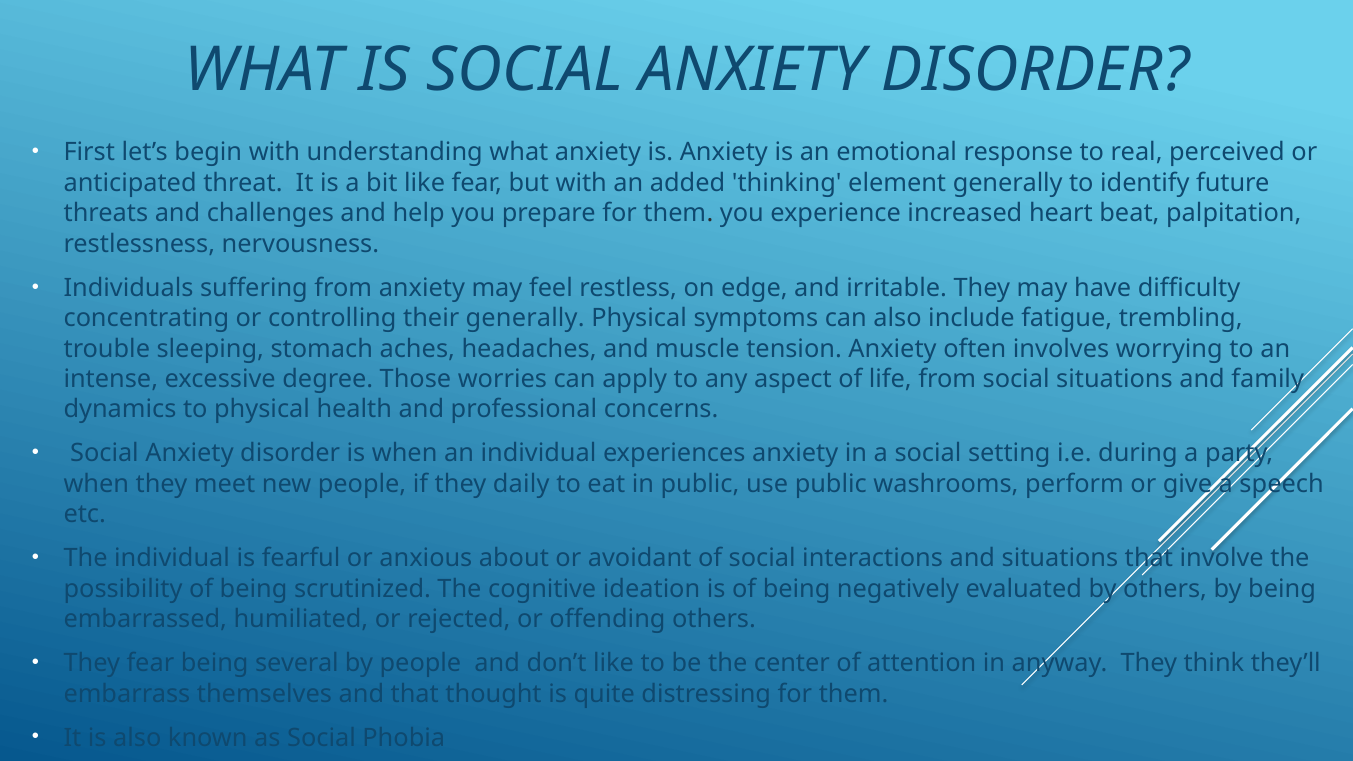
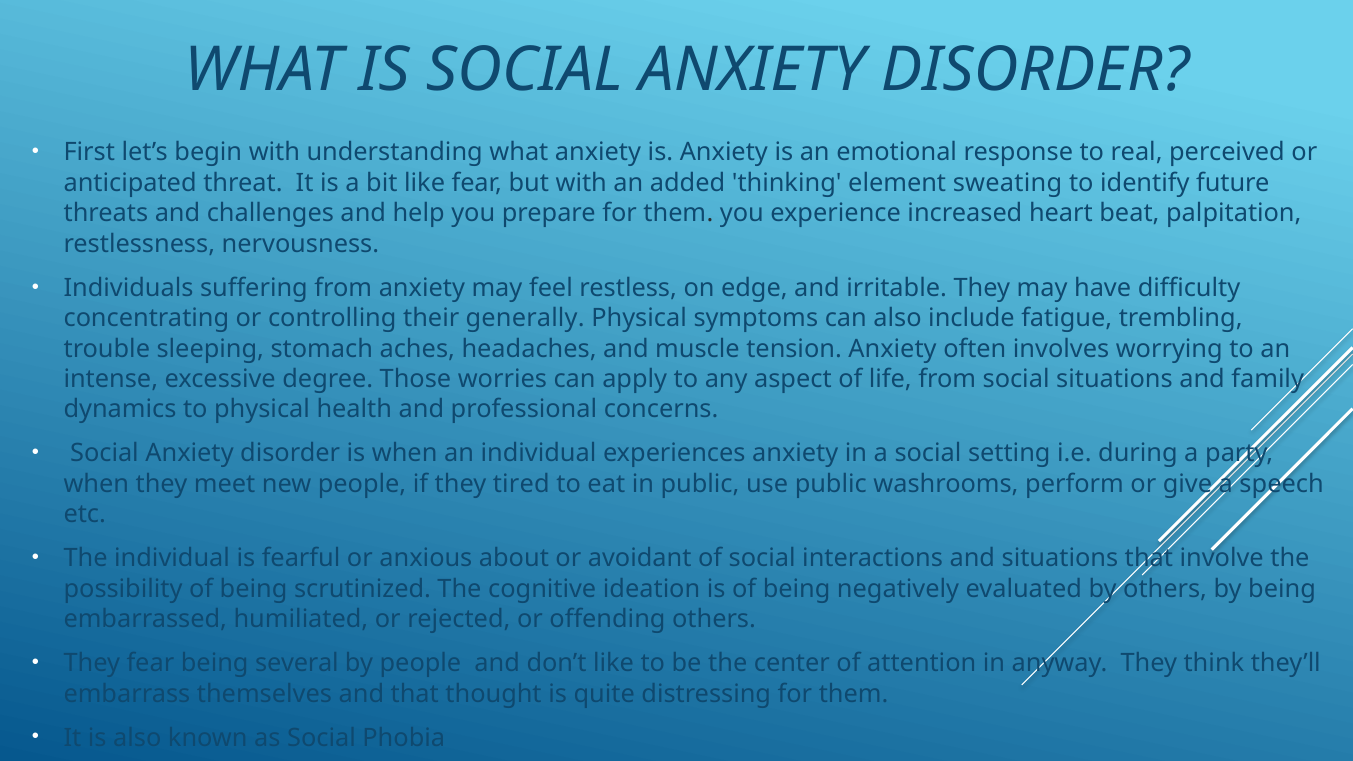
element generally: generally -> sweating
daily: daily -> tired
